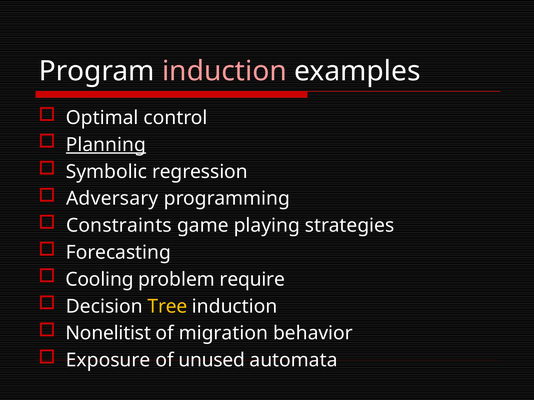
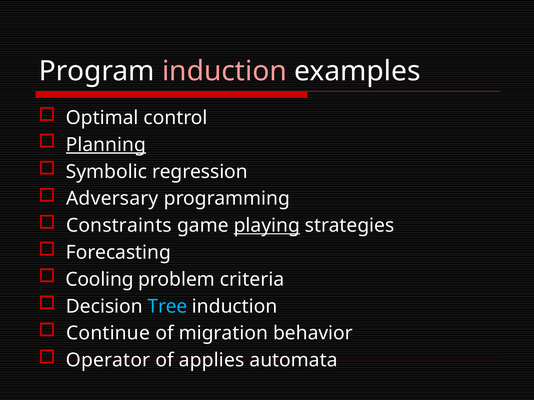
playing underline: none -> present
require: require -> criteria
Tree colour: yellow -> light blue
Nonelitist: Nonelitist -> Continue
Exposure: Exposure -> Operator
unused: unused -> applies
